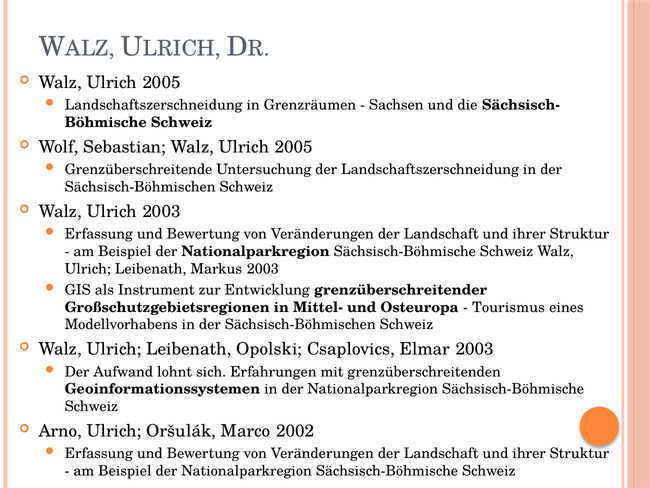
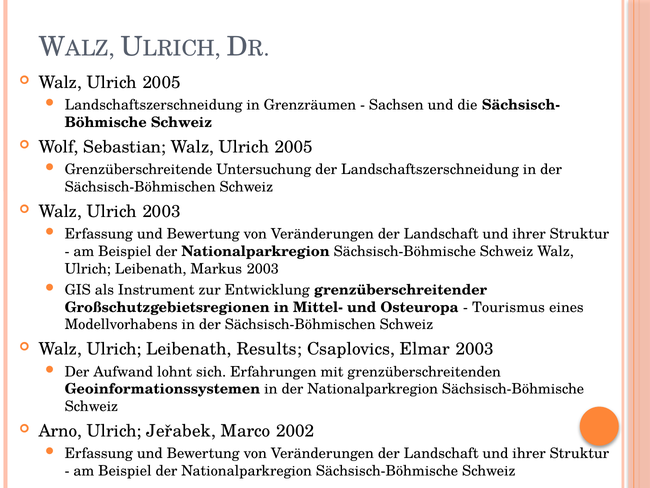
Opolski: Opolski -> Results
Oršulák: Oršulák -> Jeřabek
